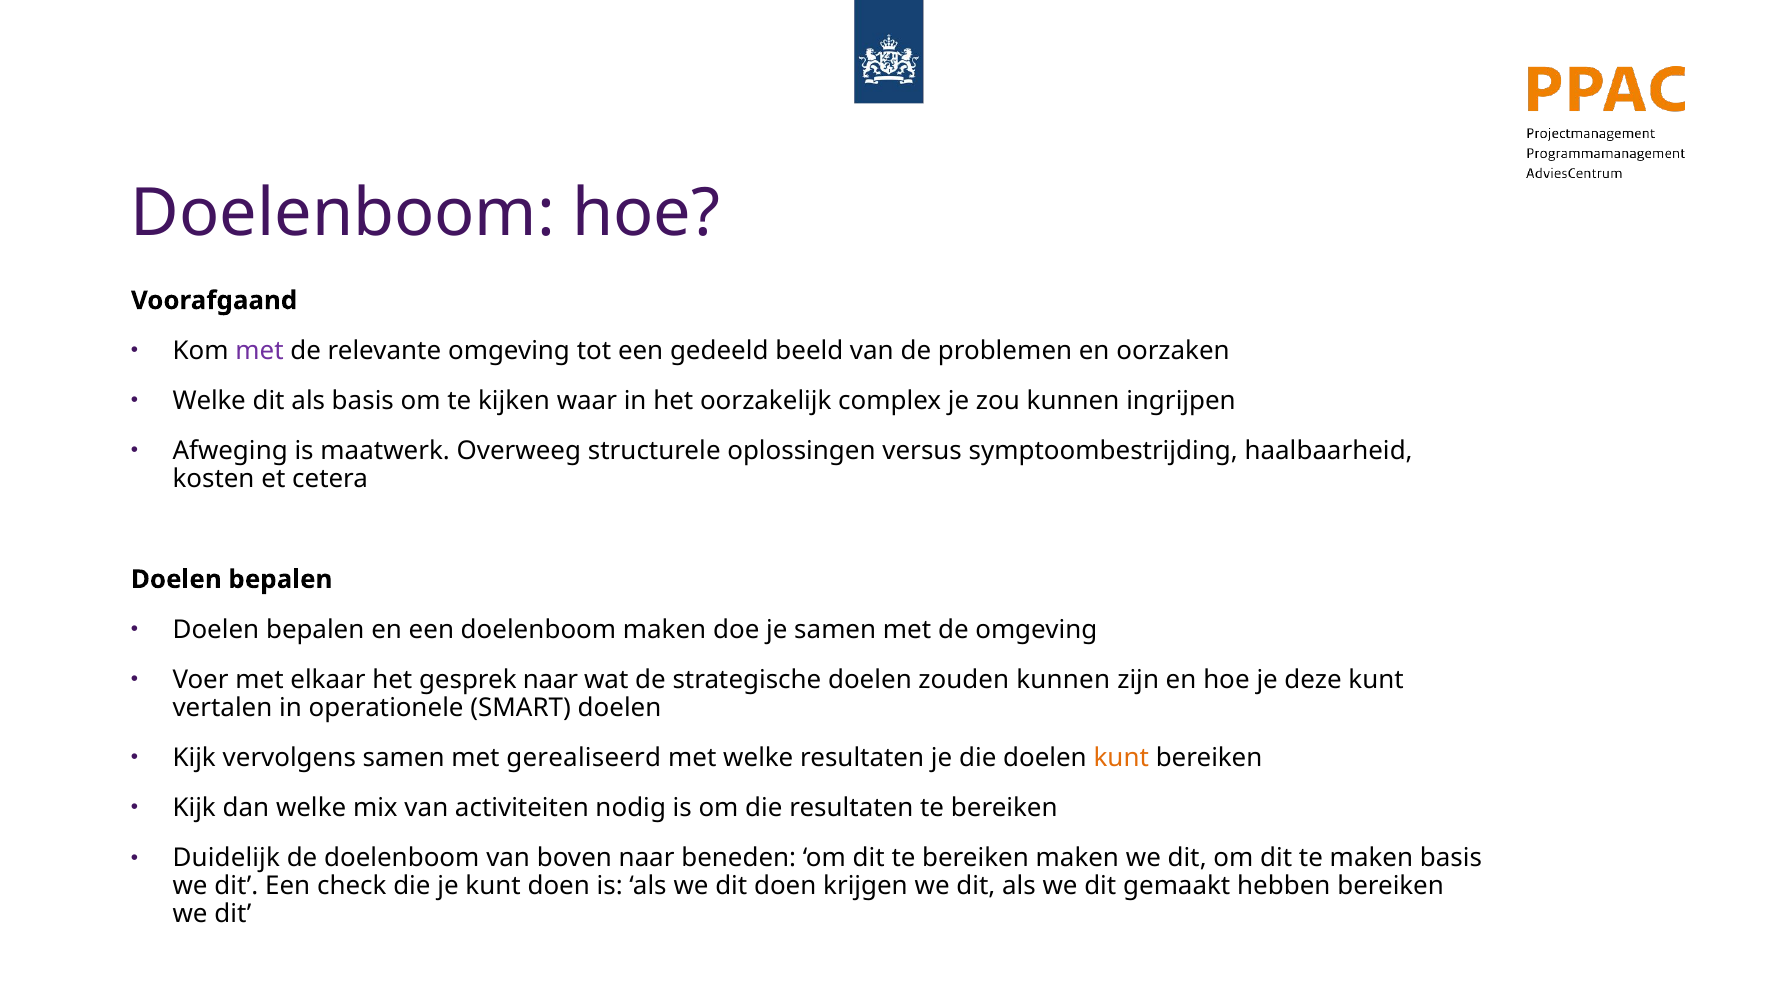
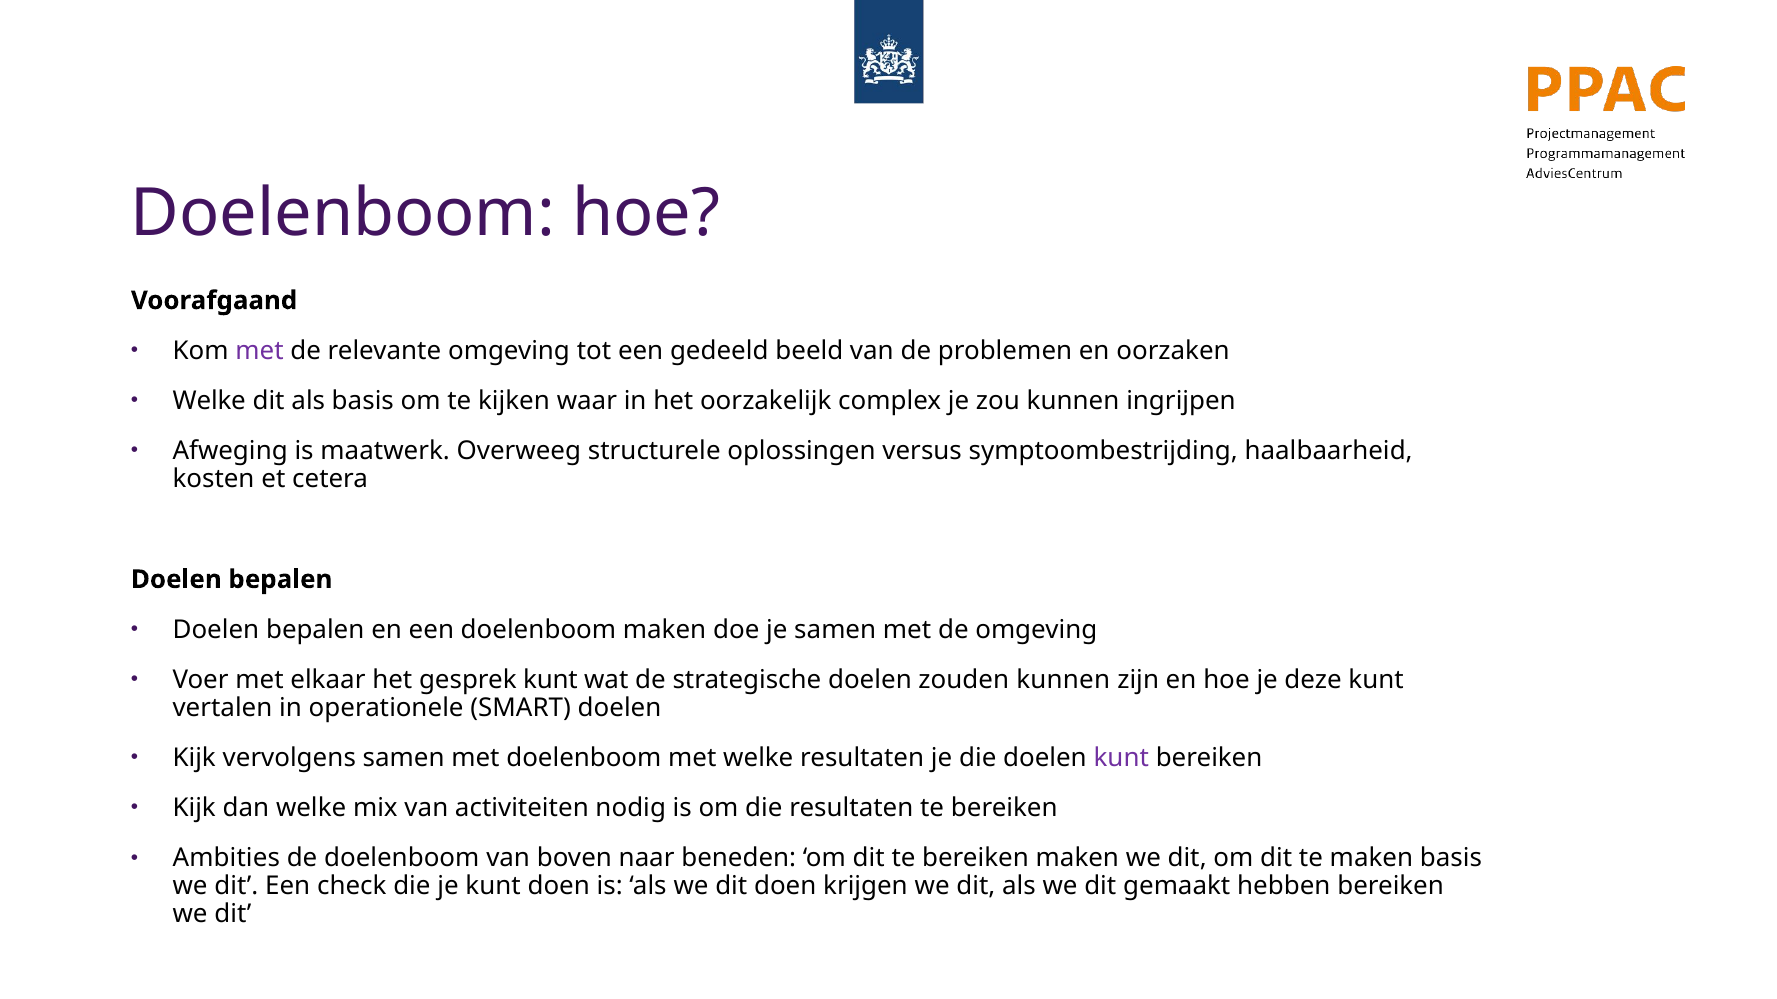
gesprek naar: naar -> kunt
met gerealiseerd: gerealiseerd -> doelenboom
kunt at (1121, 758) colour: orange -> purple
Duidelijk: Duidelijk -> Ambities
